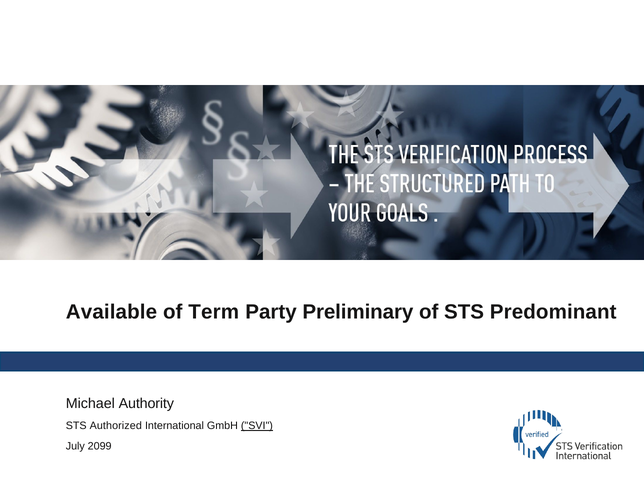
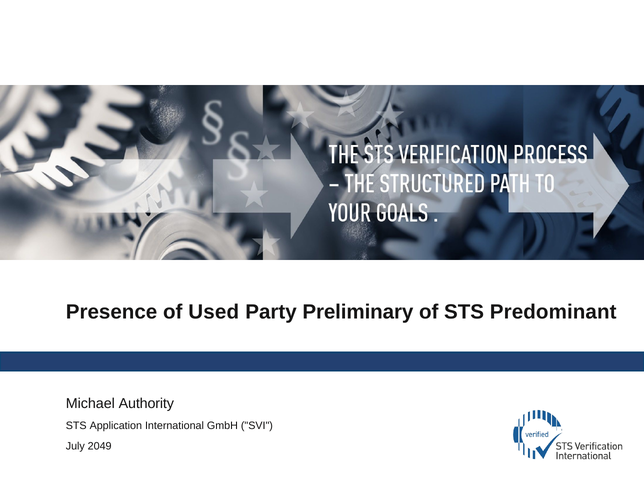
Available: Available -> Presence
Term: Term -> Used
Authorized: Authorized -> Application
SVI underline: present -> none
2099: 2099 -> 2049
